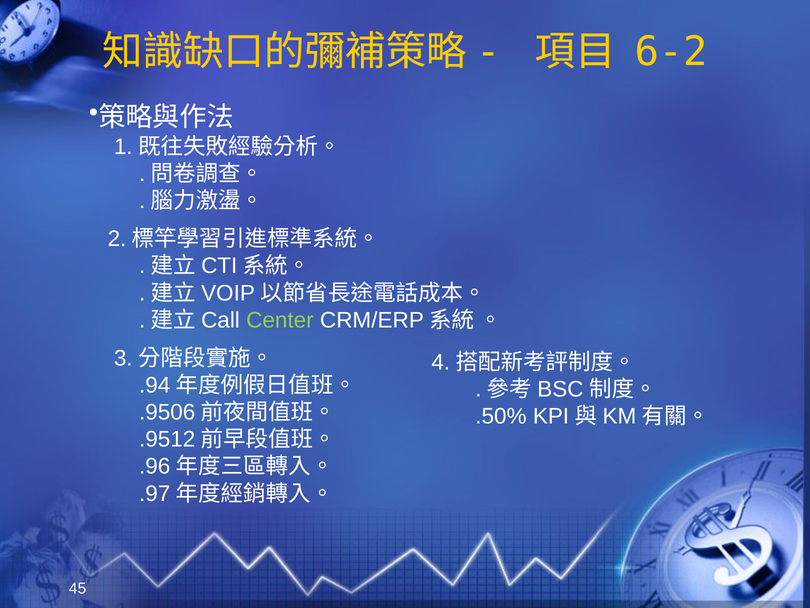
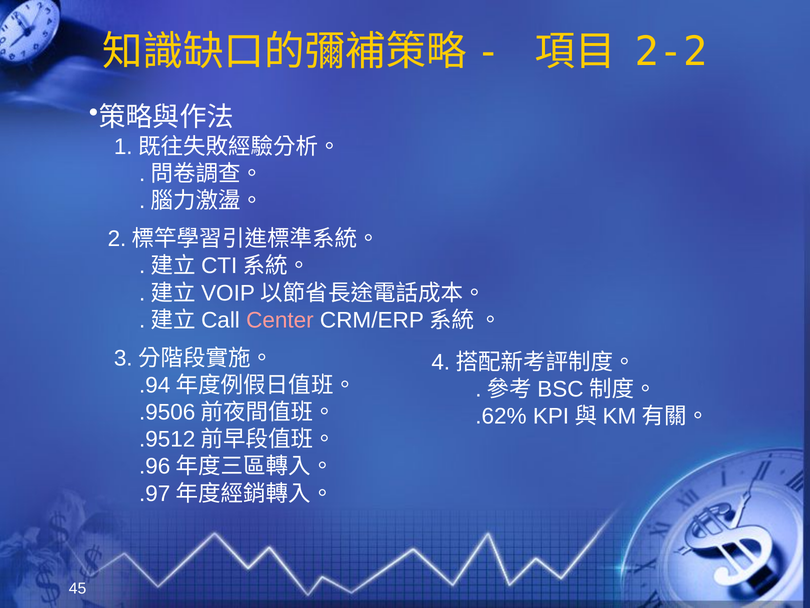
6-2: 6-2 -> 2-2
Center colour: light green -> pink
.50%: .50% -> .62%
